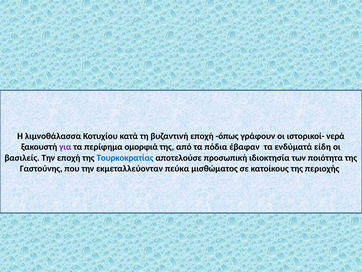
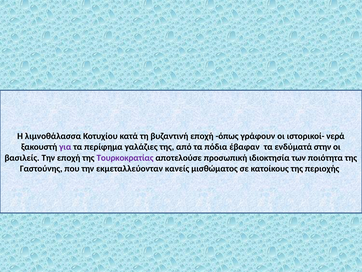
ομορφιά: ομορφιά -> γαλάζιες
είδη: είδη -> στην
Τουρκοκρατίας colour: blue -> purple
πεύκα: πεύκα -> κανείς
